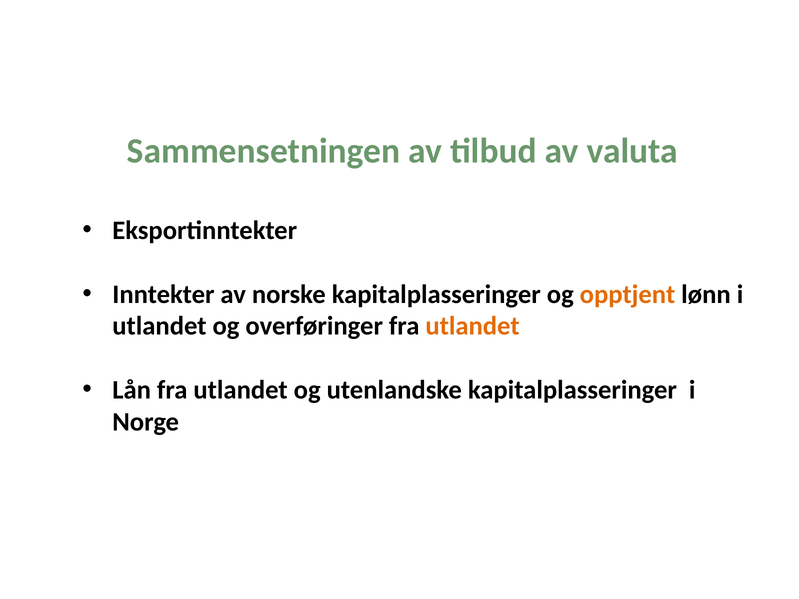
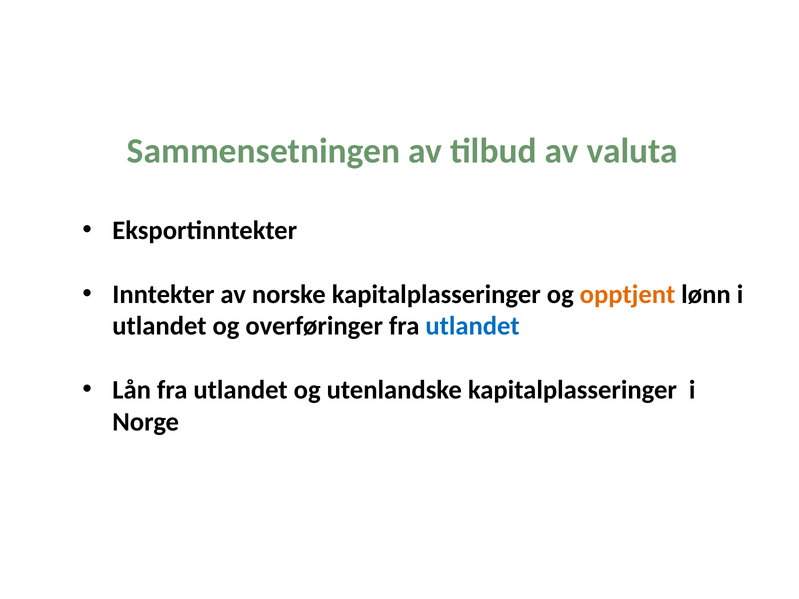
utlandet at (473, 326) colour: orange -> blue
